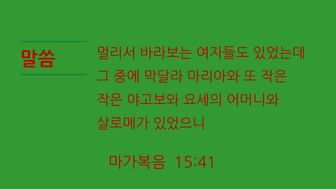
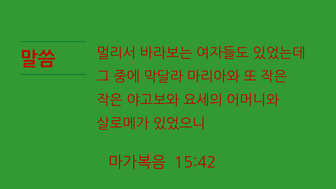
15:41: 15:41 -> 15:42
